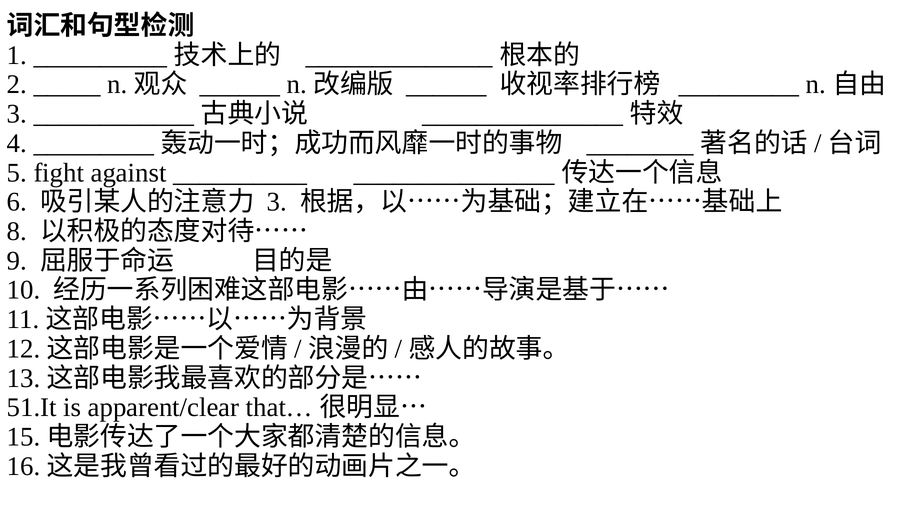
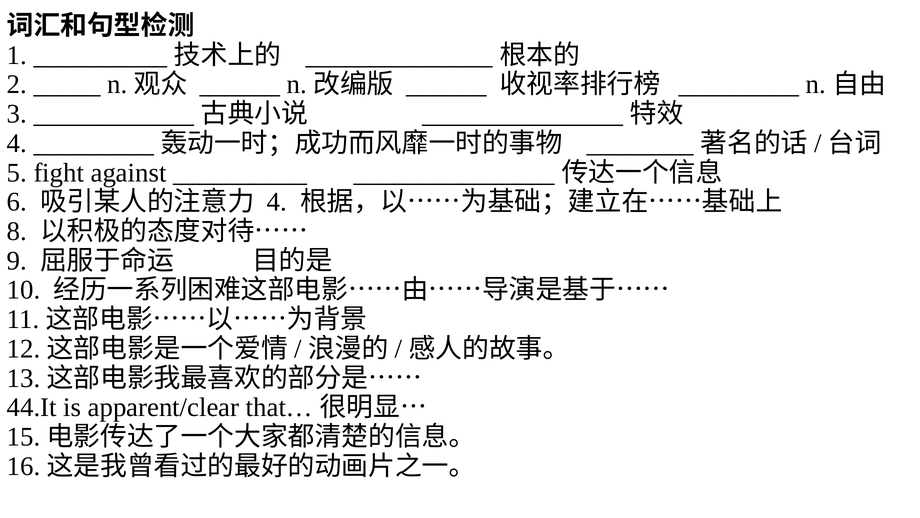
3 at (277, 202): 3 -> 4
51.It: 51.It -> 44.It
